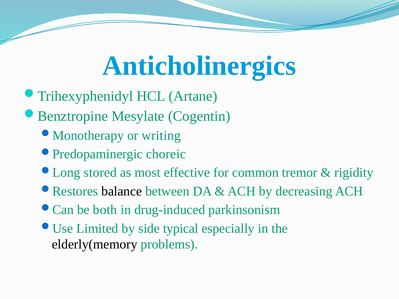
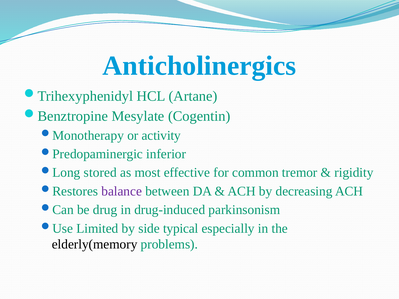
writing: writing -> activity
choreic: choreic -> inferior
balance colour: black -> purple
both: both -> drug
